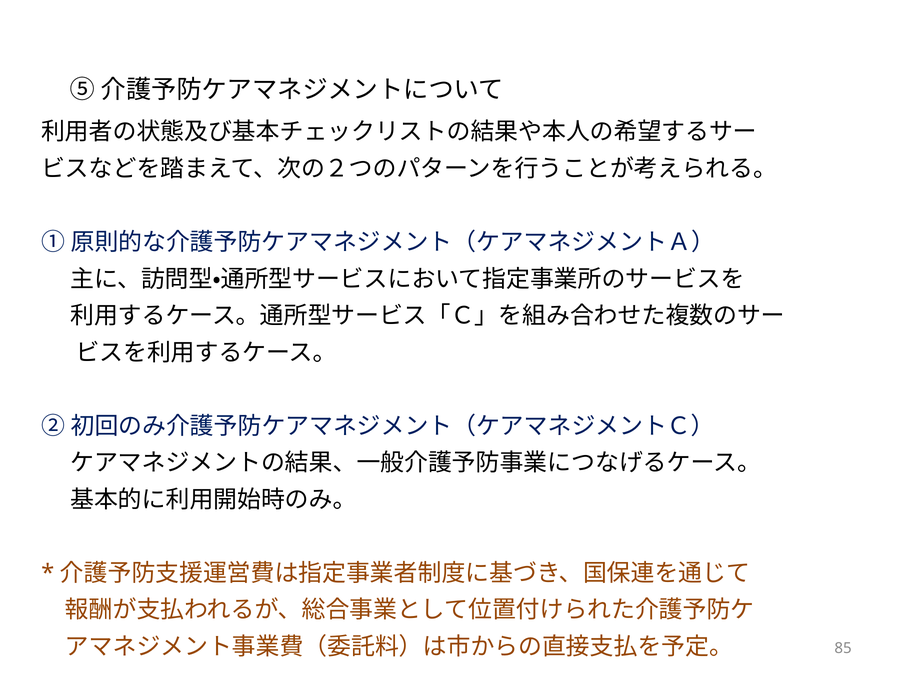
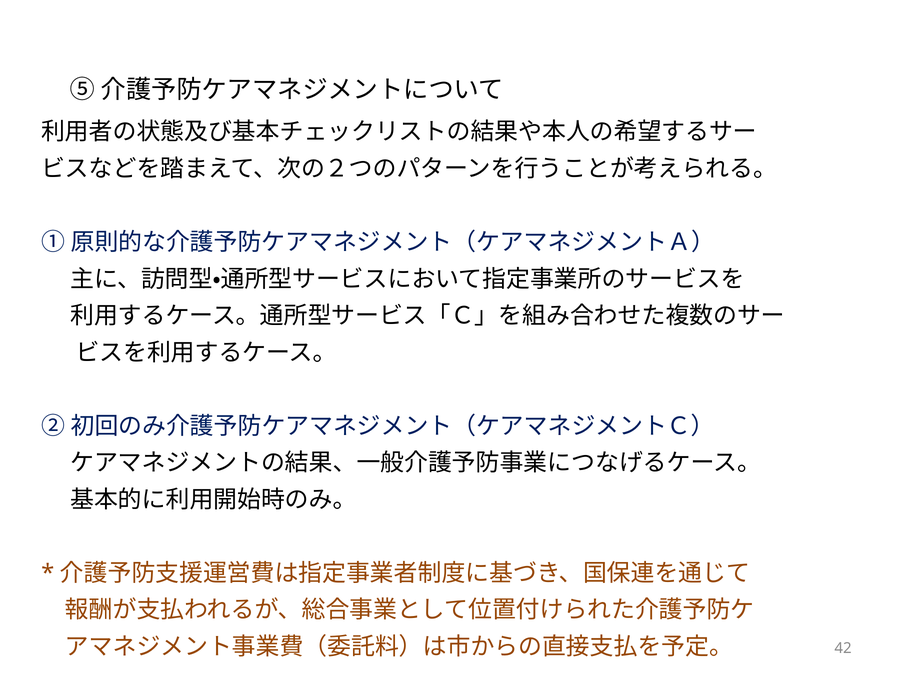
85: 85 -> 42
